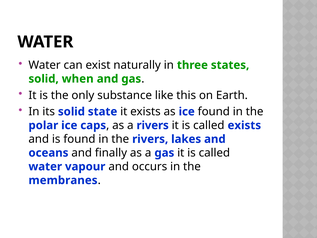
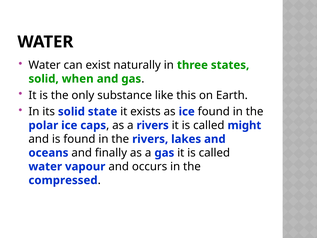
called exists: exists -> might
membranes: membranes -> compressed
